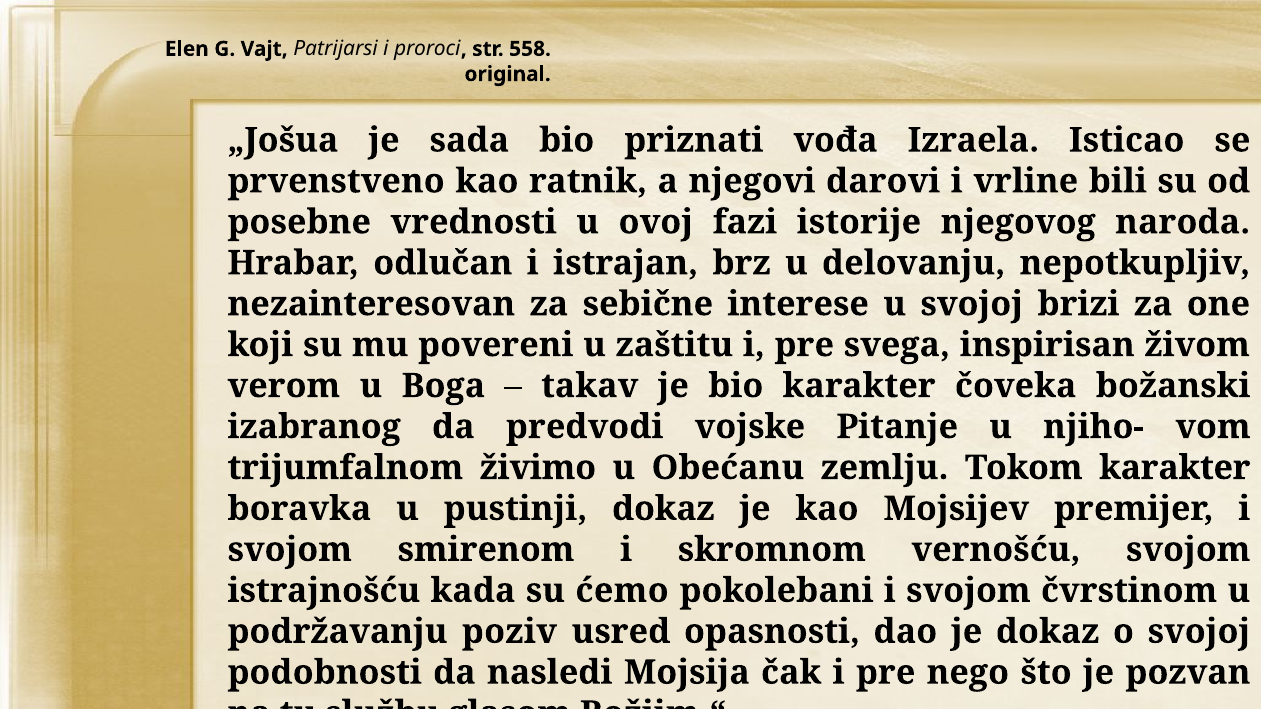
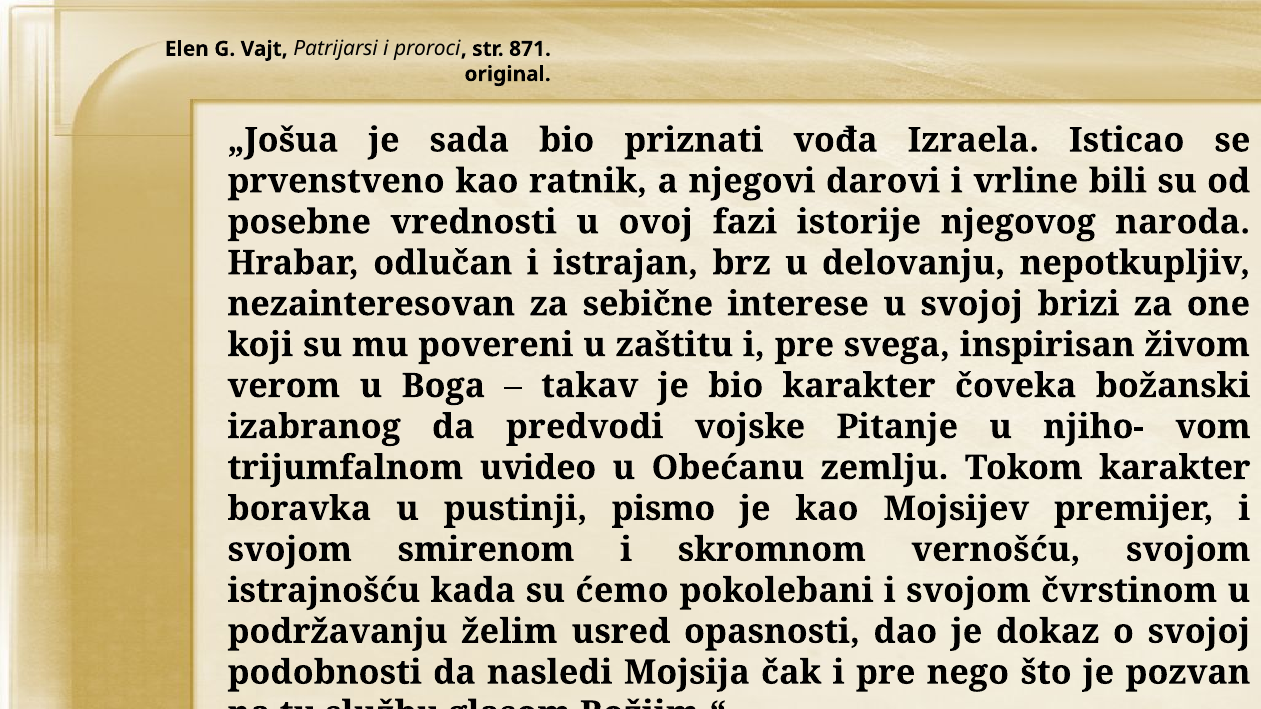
558: 558 -> 871
živimo: živimo -> uvideo
pustinji dokaz: dokaz -> pismo
poziv: poziv -> želim
